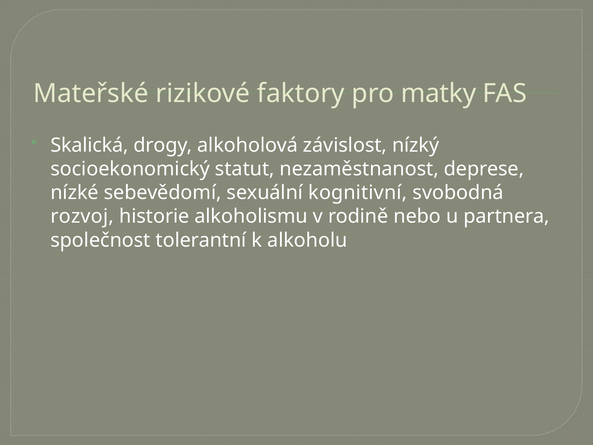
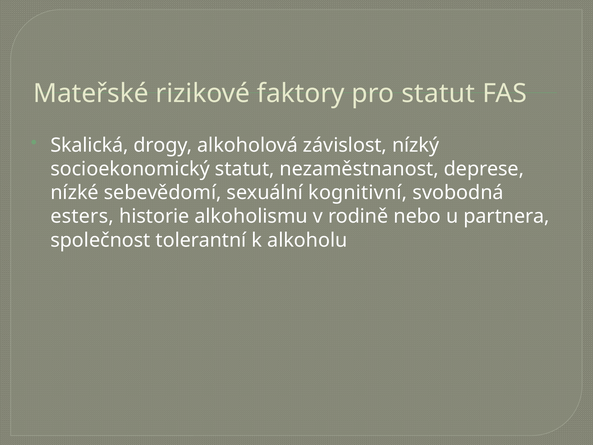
pro matky: matky -> statut
rozvoj: rozvoj -> esters
